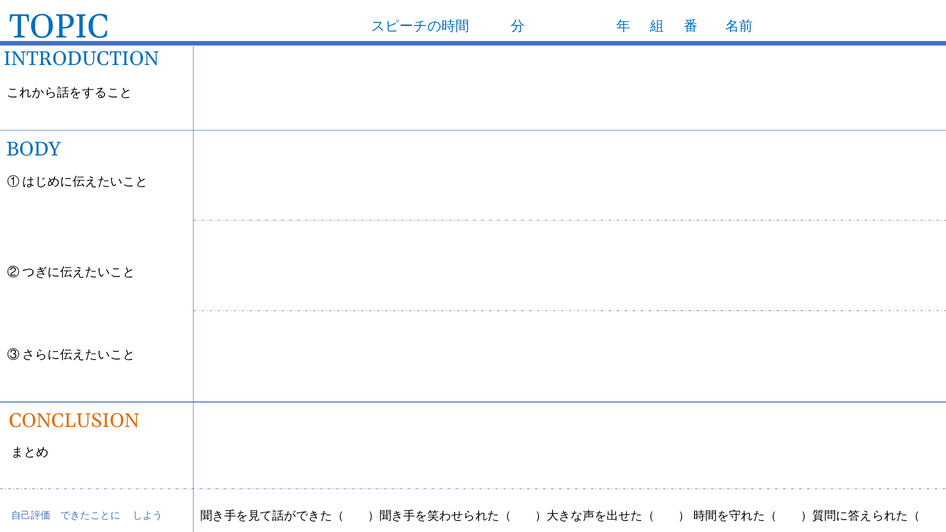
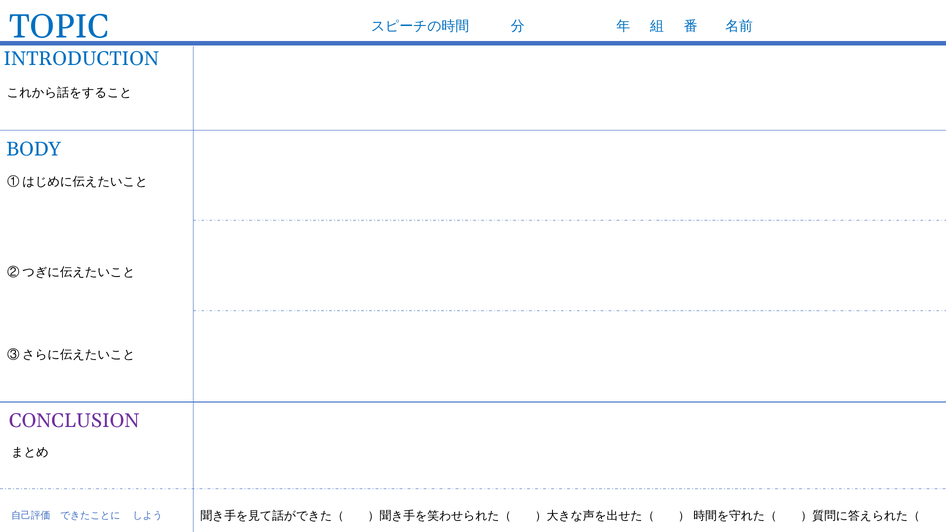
CONCLUSION colour: orange -> purple
